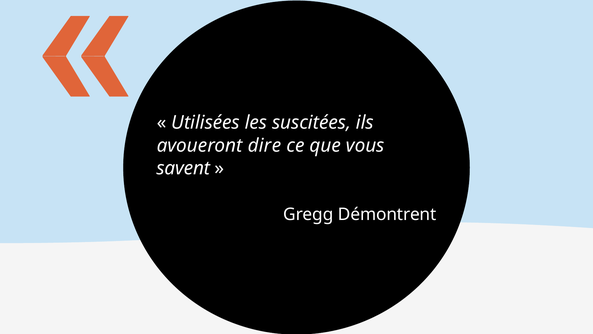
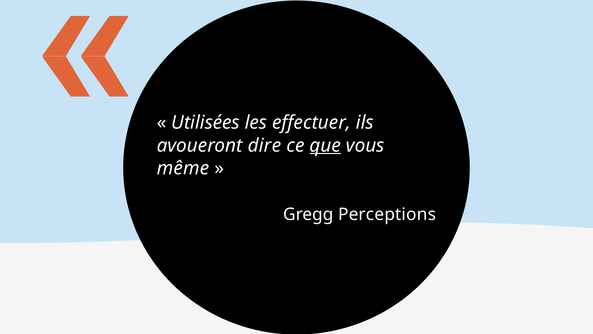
suscitées: suscitées -> effectuer
que underline: none -> present
savent: savent -> même
Démontrent: Démontrent -> Perceptions
